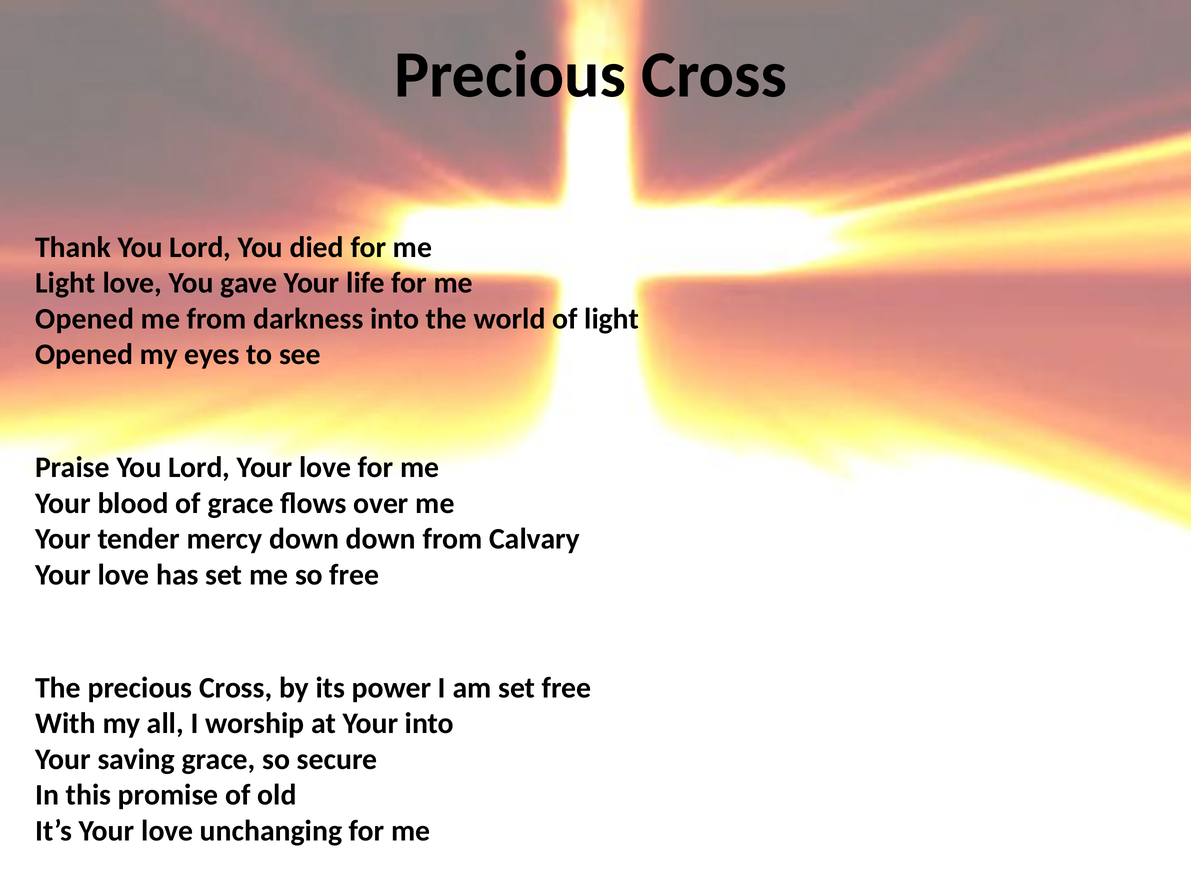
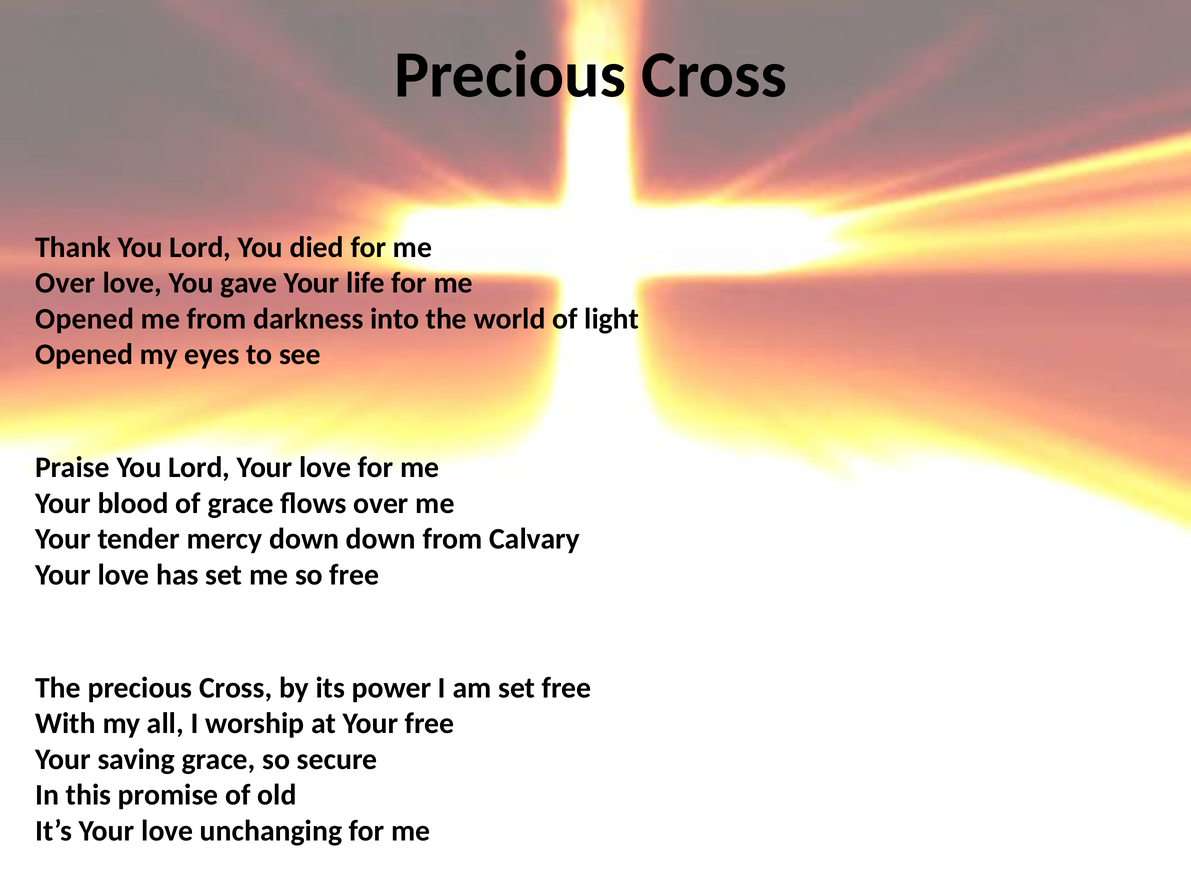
Light at (65, 283): Light -> Over
Your into: into -> free
